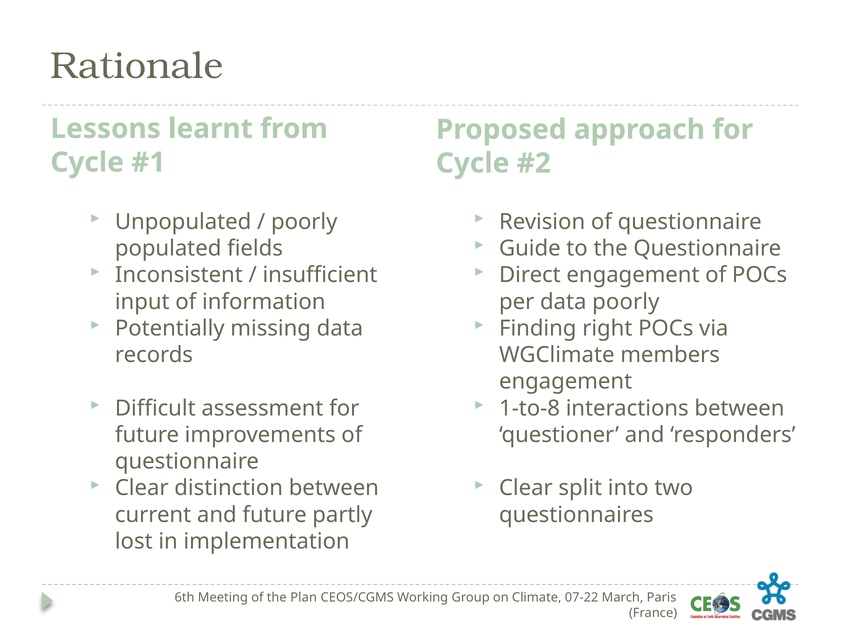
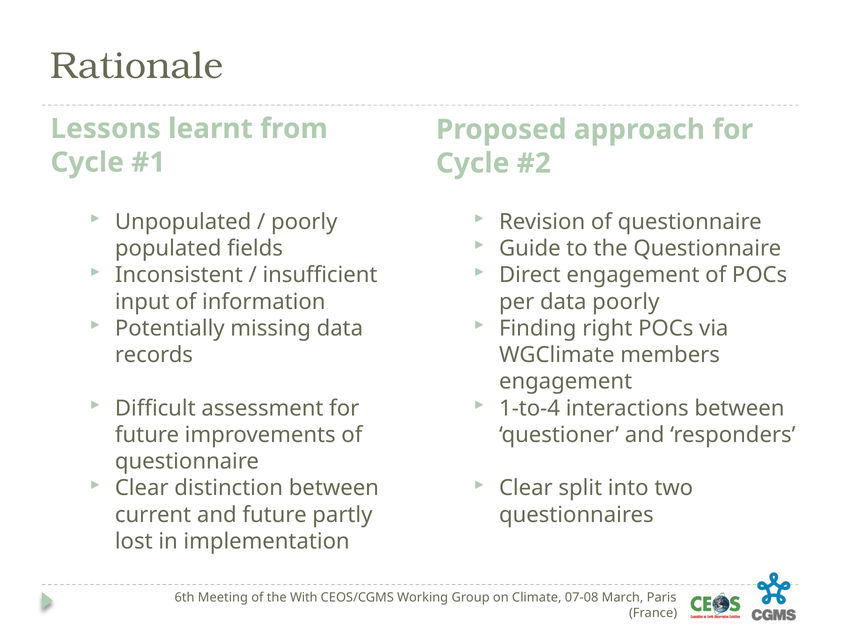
1-to-8: 1-to-8 -> 1-to-4
Plan: Plan -> With
07-22: 07-22 -> 07-08
